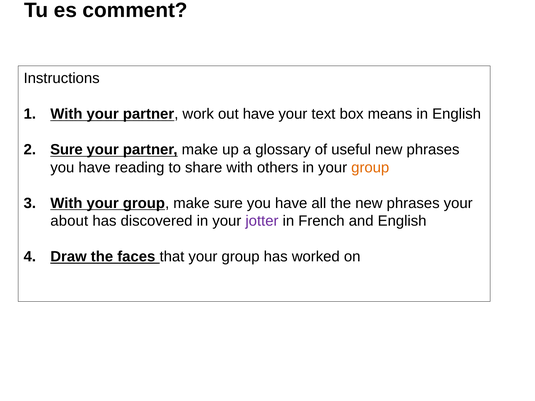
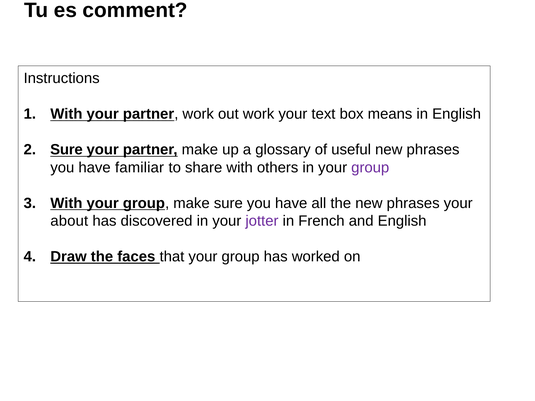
out have: have -> work
reading: reading -> familiar
group at (370, 168) colour: orange -> purple
